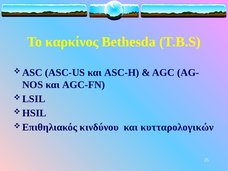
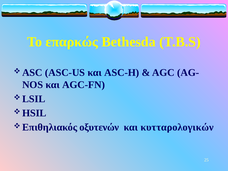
καρκίνος: καρκίνος -> επαρκώς
κινδύνου: κινδύνου -> οξυτενών
